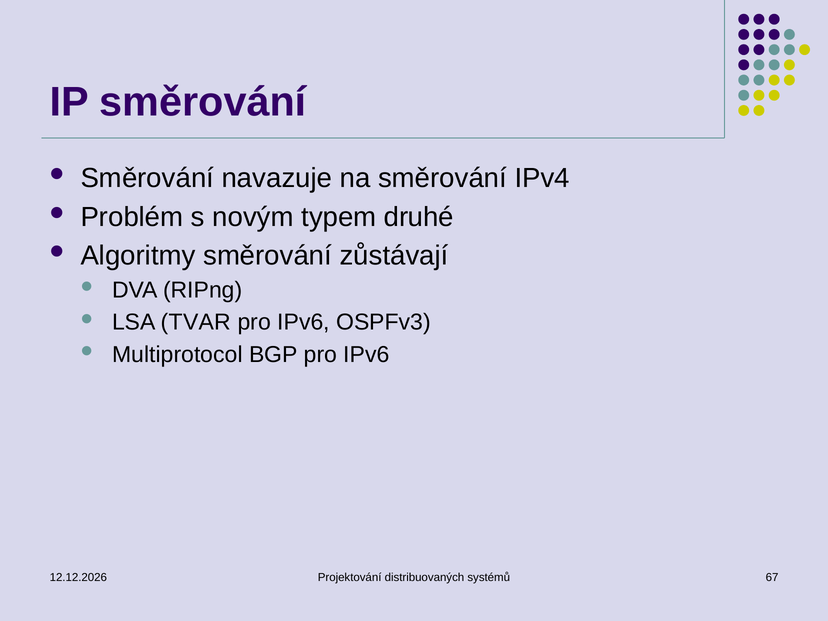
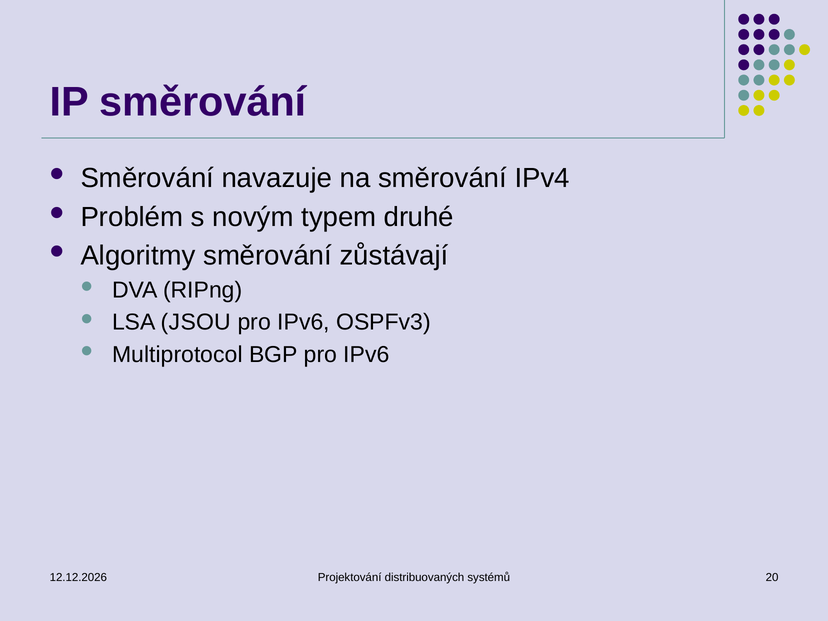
TVAR: TVAR -> JSOU
67: 67 -> 20
